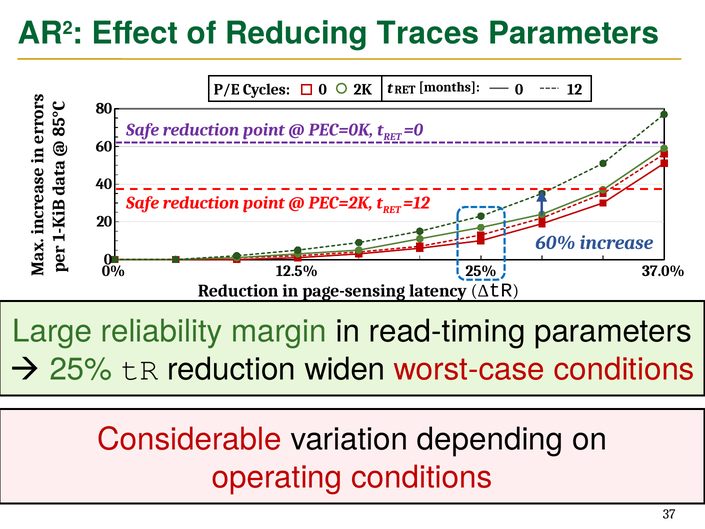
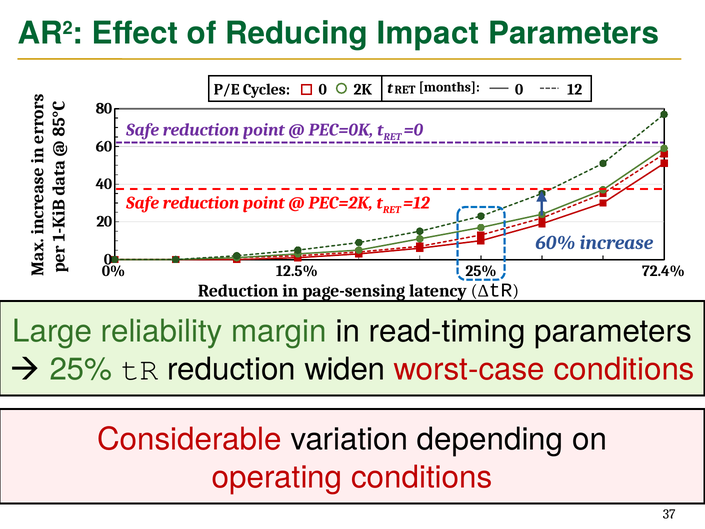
Traces: Traces -> Impact
37.0%: 37.0% -> 72.4%
